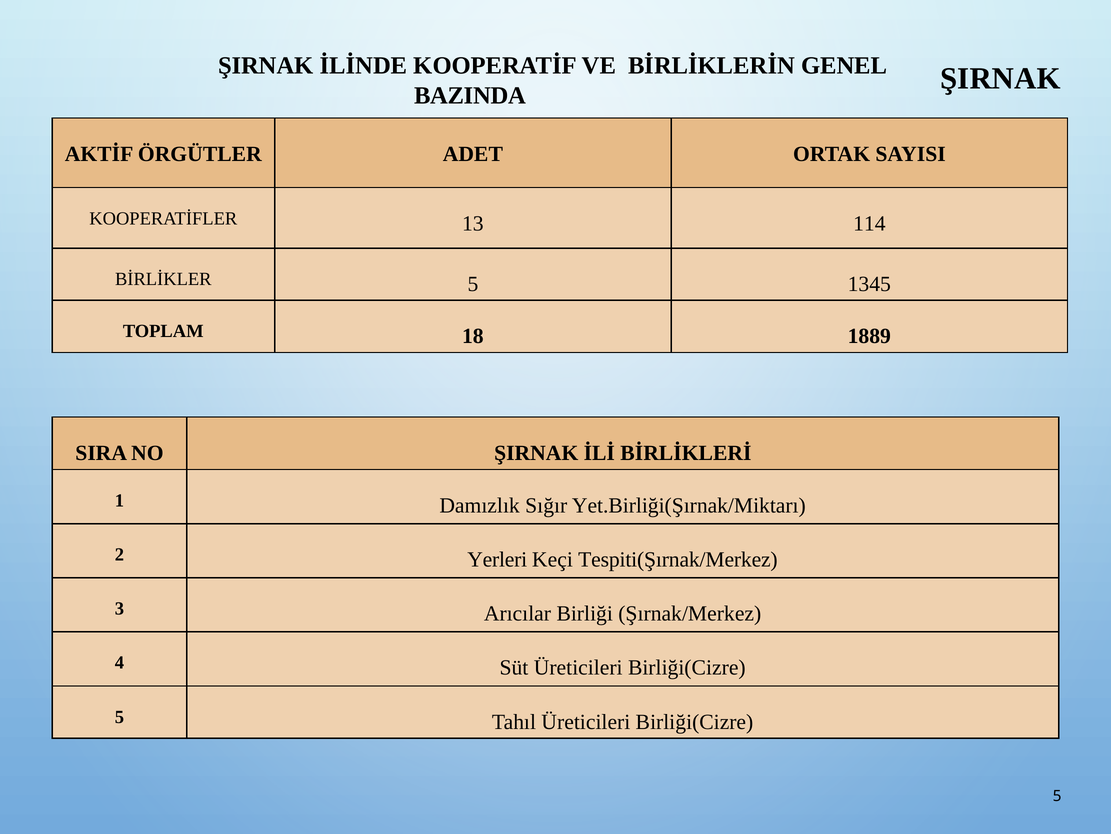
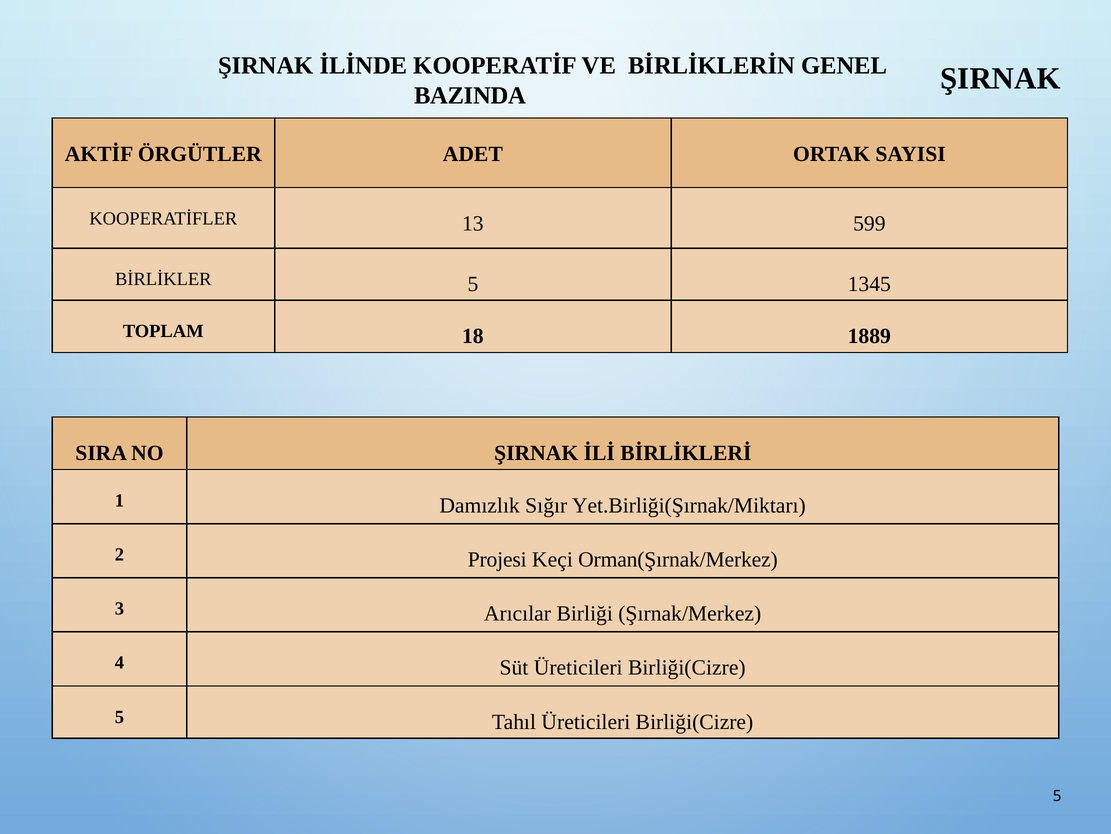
114: 114 -> 599
Yerleri: Yerleri -> Projesi
Tespiti(Şırnak/Merkez: Tespiti(Şırnak/Merkez -> Orman(Şırnak/Merkez
